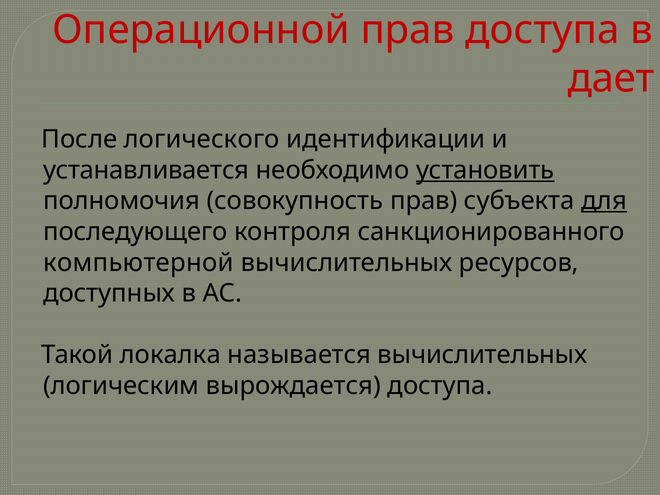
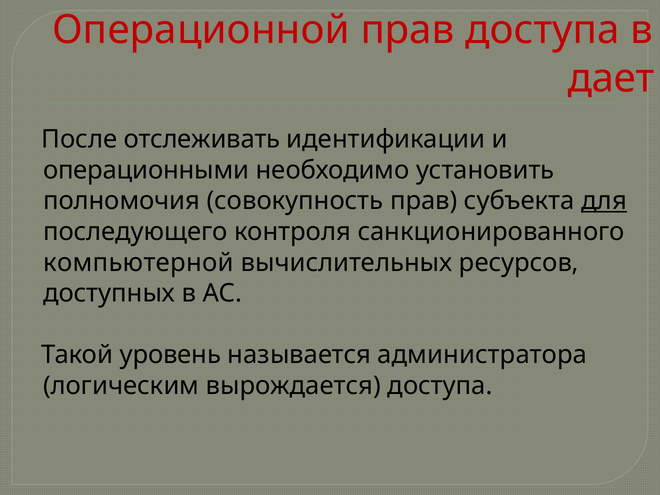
логического: логического -> отслеживать
устанавливается: устанавливается -> операционными
установить underline: present -> none
локалка: локалка -> уровень
называется вычислительных: вычислительных -> администратора
